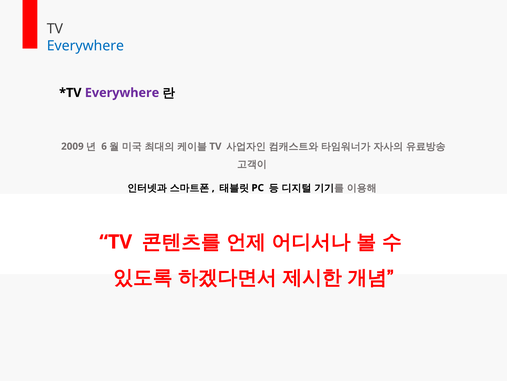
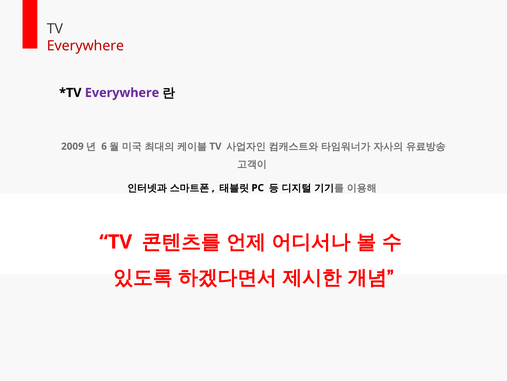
Everywhere at (85, 46) colour: blue -> red
